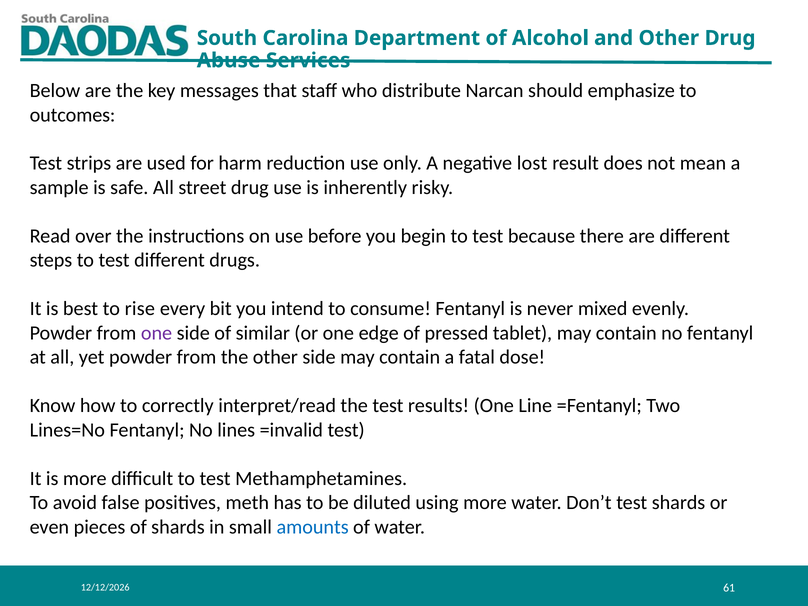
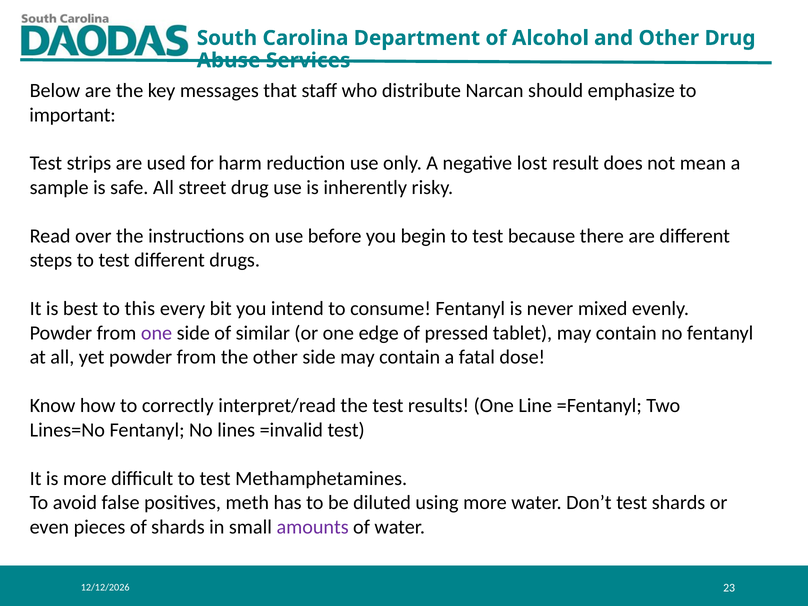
outcomes: outcomes -> important
rise: rise -> this
amounts colour: blue -> purple
61: 61 -> 23
